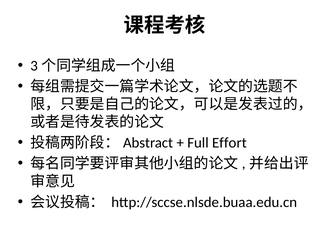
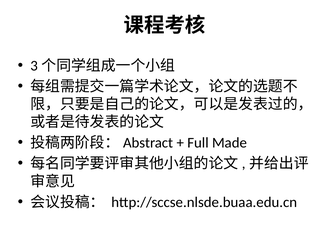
Effort: Effort -> Made
